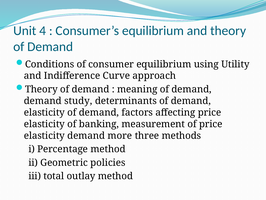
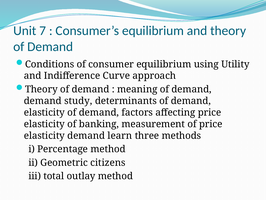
4: 4 -> 7
more: more -> learn
policies: policies -> citizens
